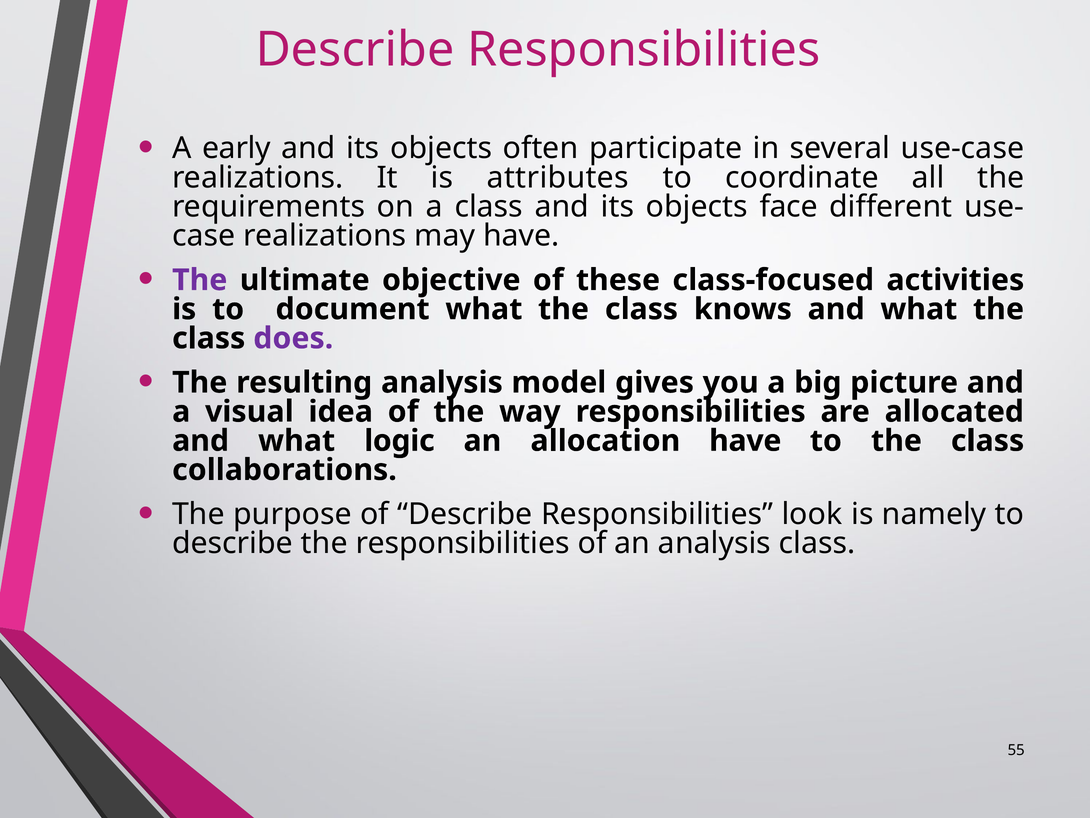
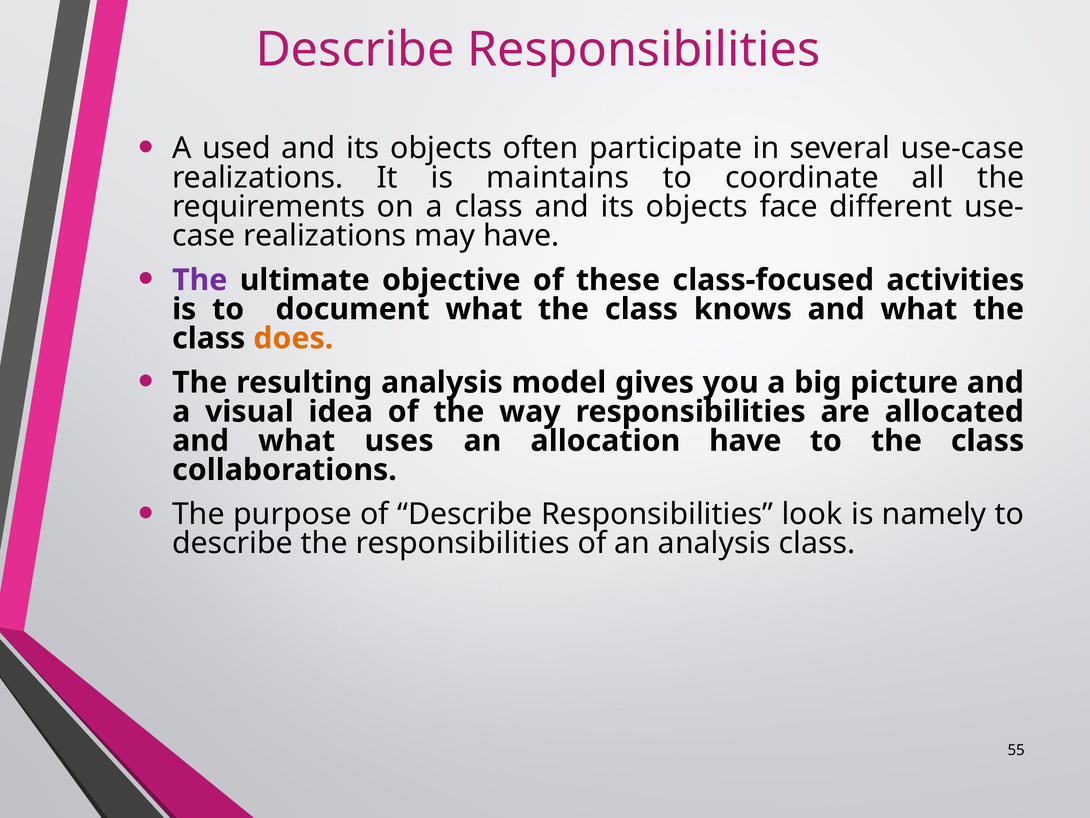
early: early -> used
attributes: attributes -> maintains
does colour: purple -> orange
logic: logic -> uses
